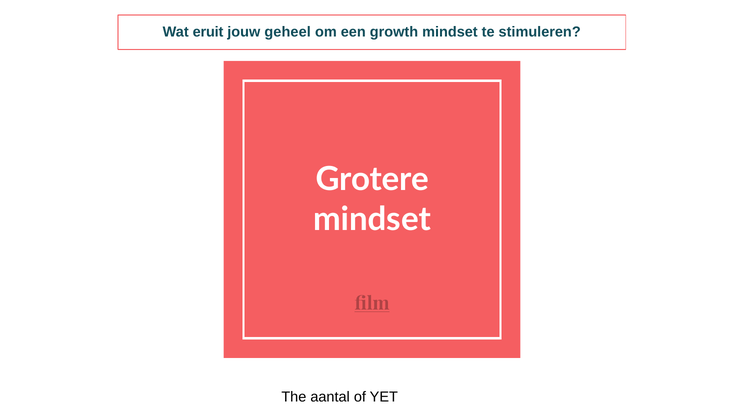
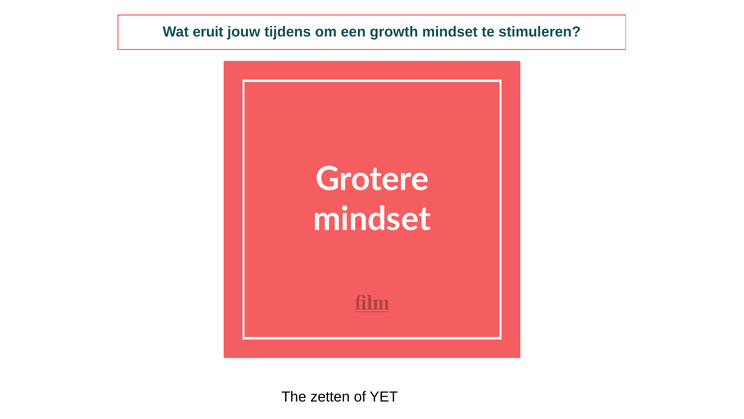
geheel: geheel -> tijdens
aantal: aantal -> zetten
